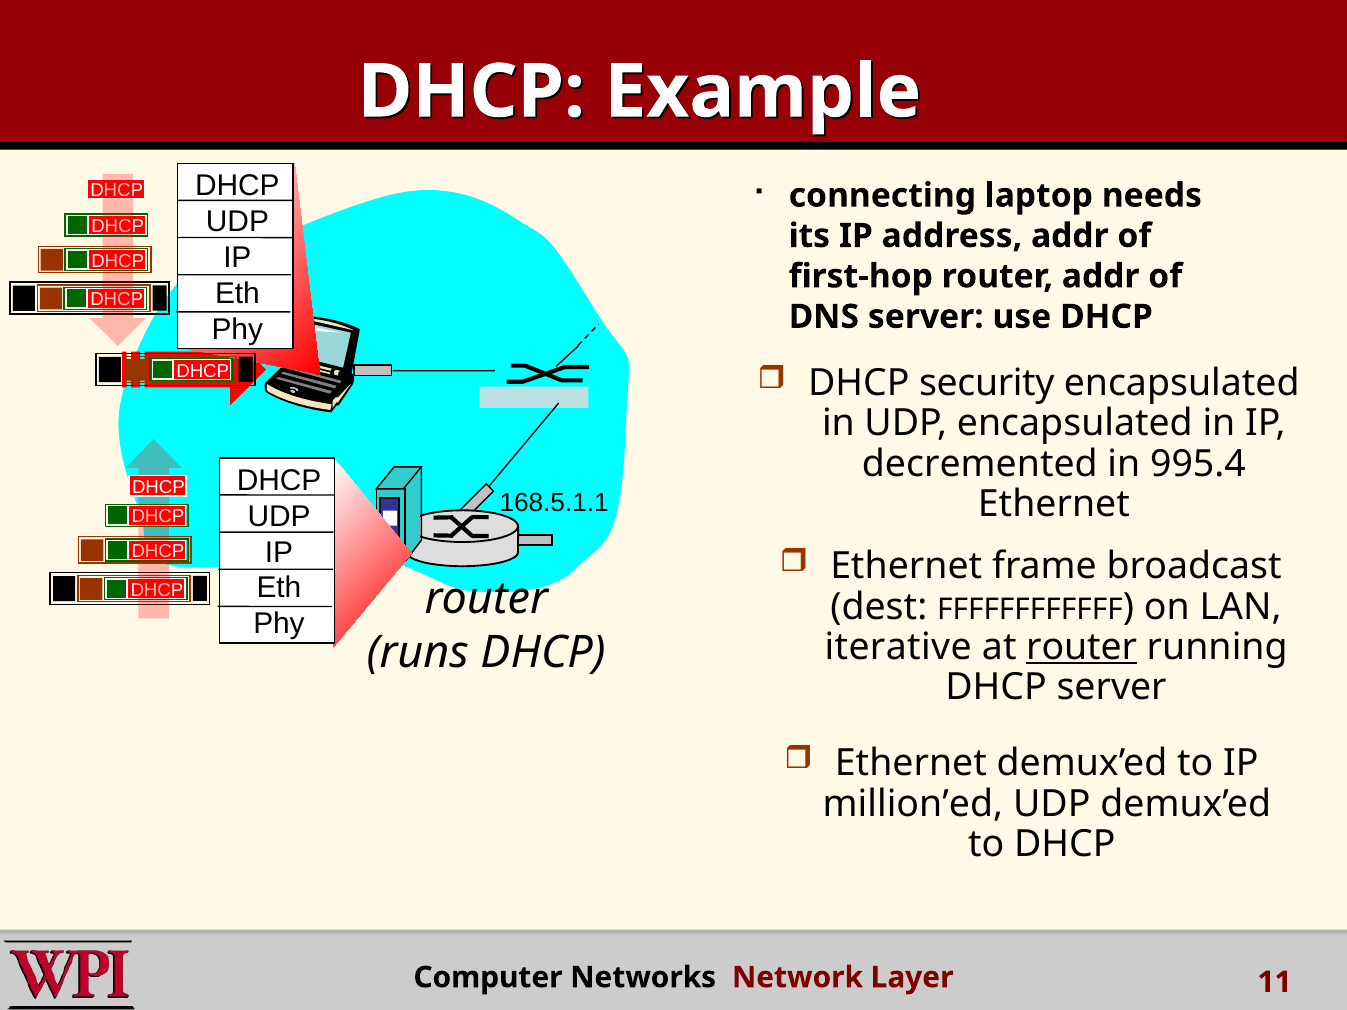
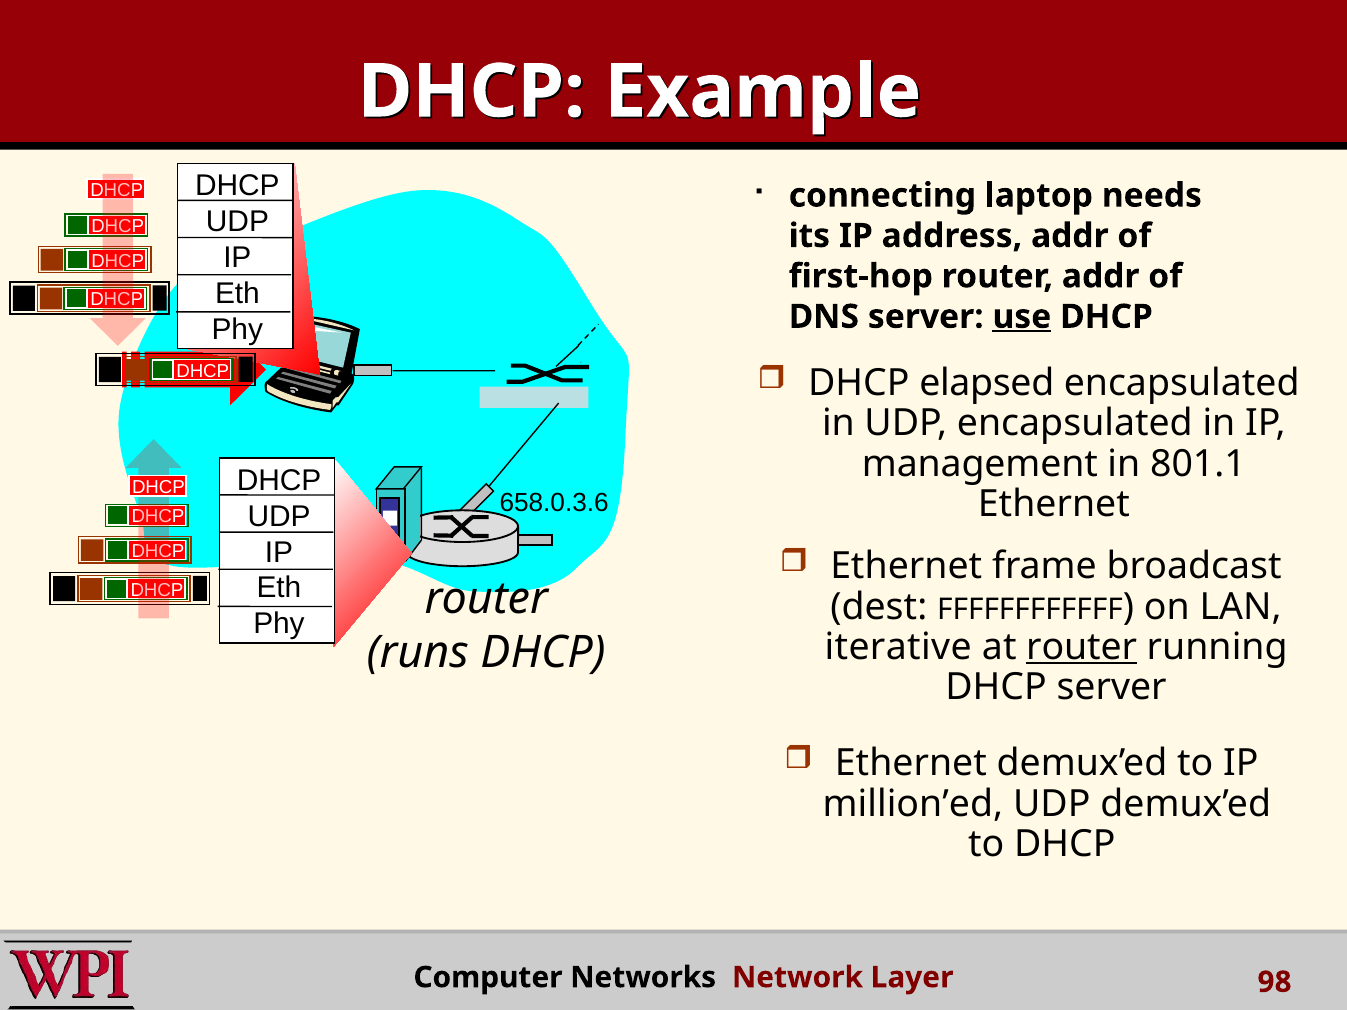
use underline: none -> present
security: security -> elapsed
decremented: decremented -> management
995.4: 995.4 -> 801.1
168.5.1.1: 168.5.1.1 -> 658.0.3.6
11: 11 -> 98
